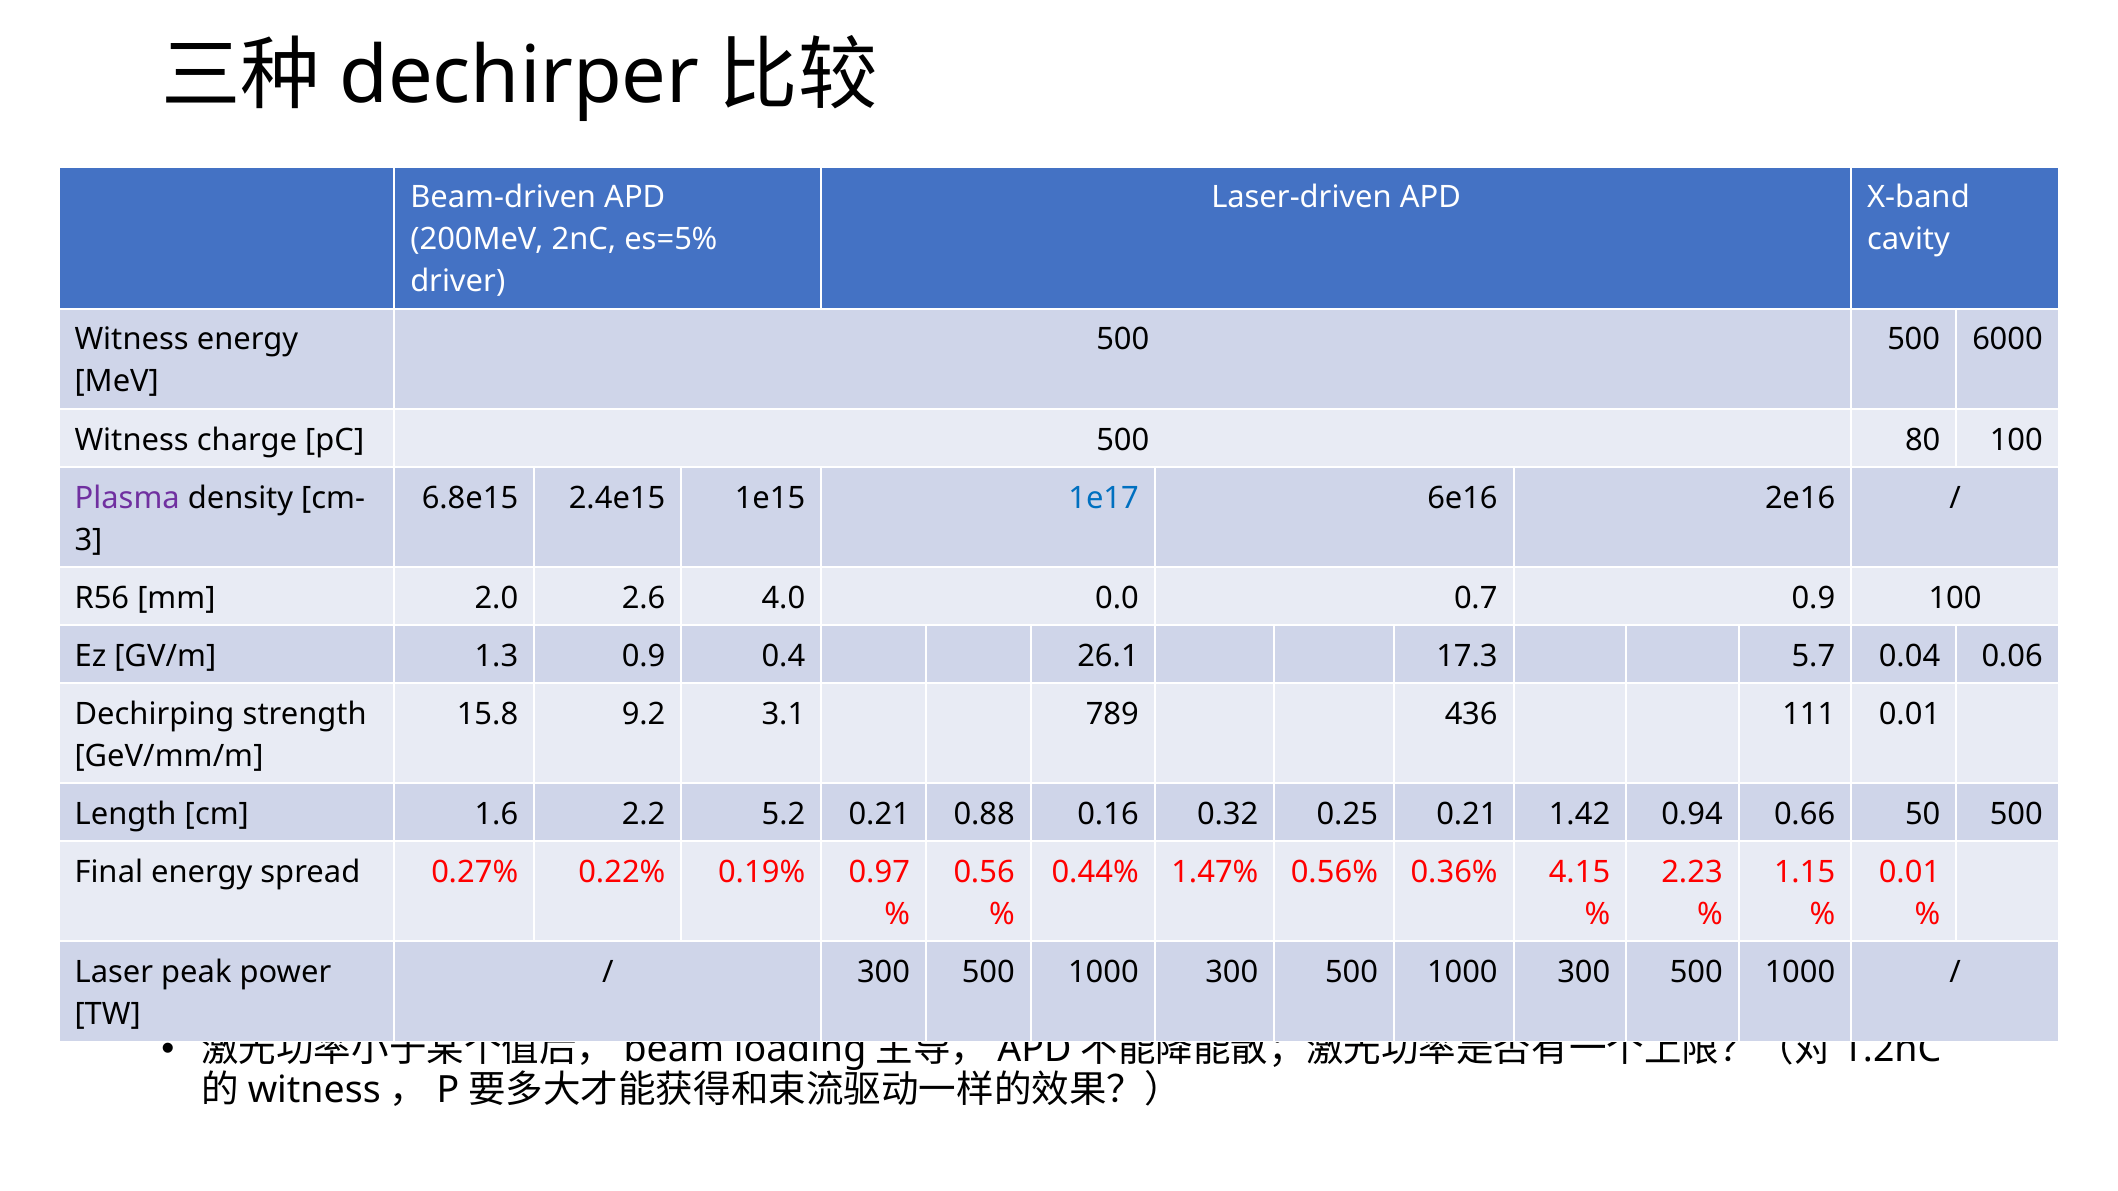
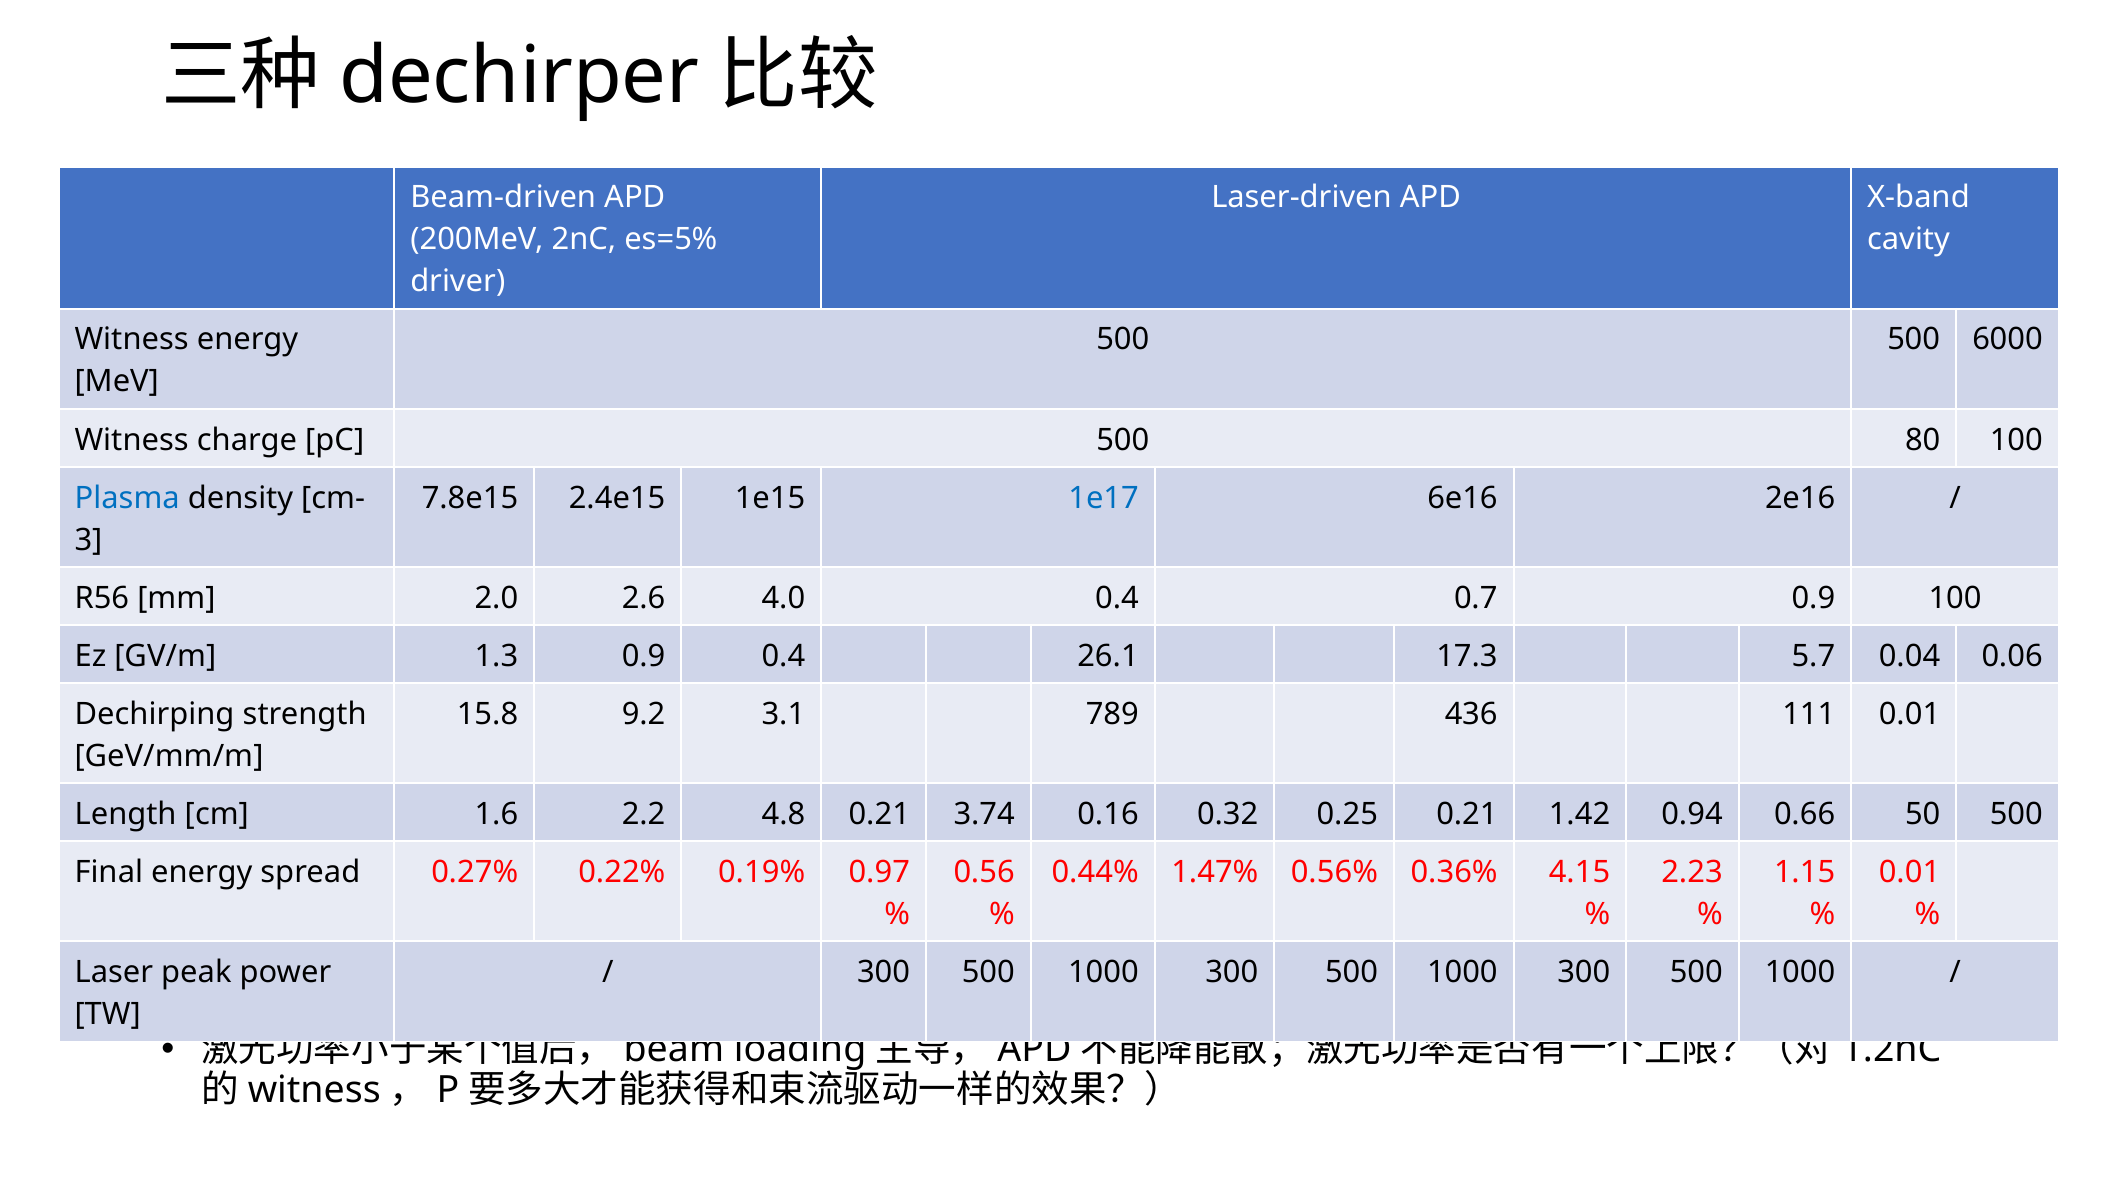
Plasma colour: purple -> blue
6.8e15: 6.8e15 -> 7.8e15
4.0 0.0: 0.0 -> 0.4
5.2: 5.2 -> 4.8
0.88: 0.88 -> 3.74
